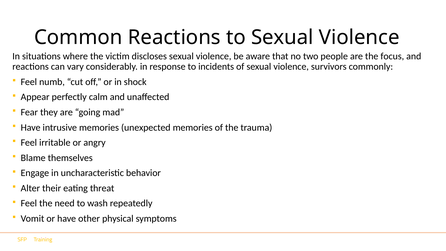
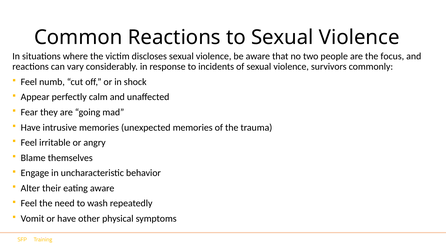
eating threat: threat -> aware
